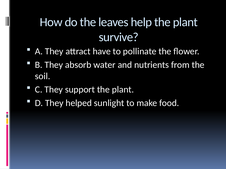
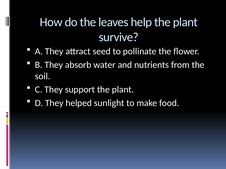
have: have -> seed
